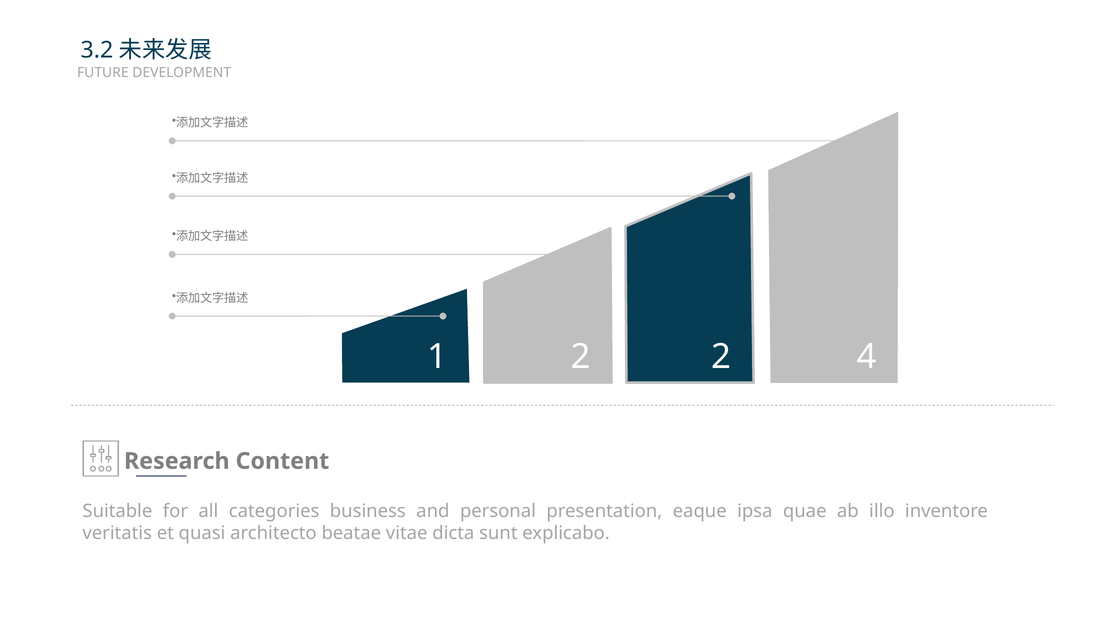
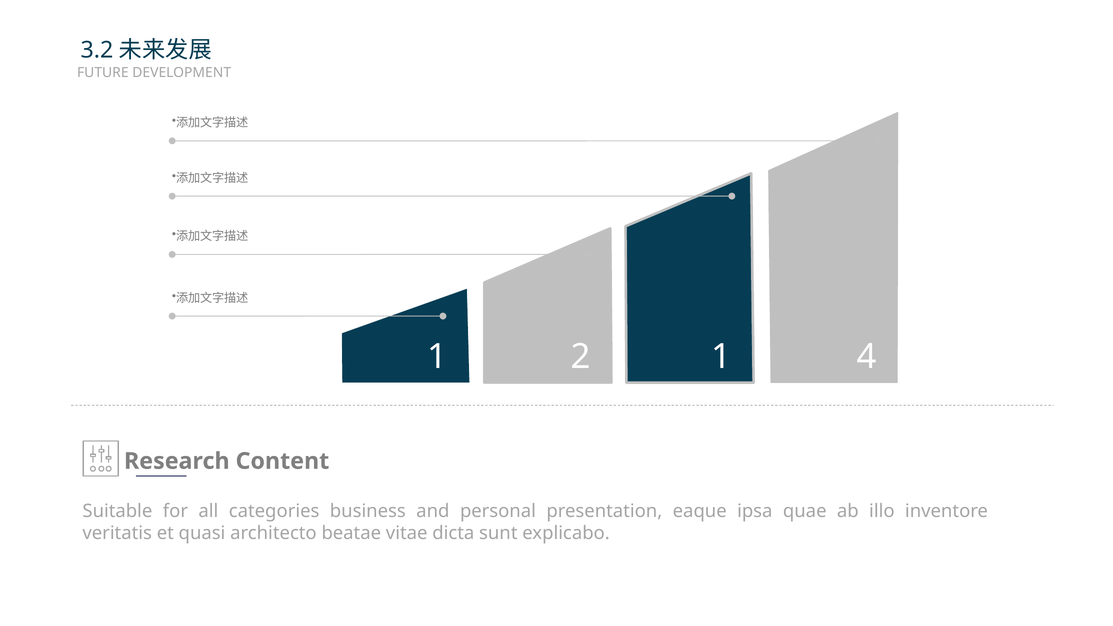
2 2: 2 -> 1
